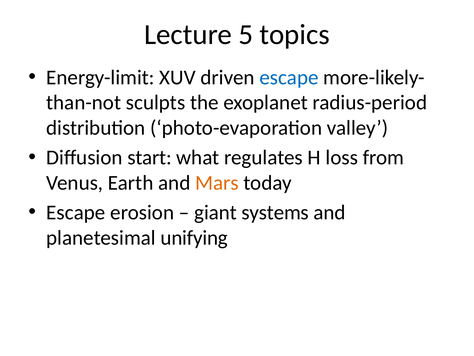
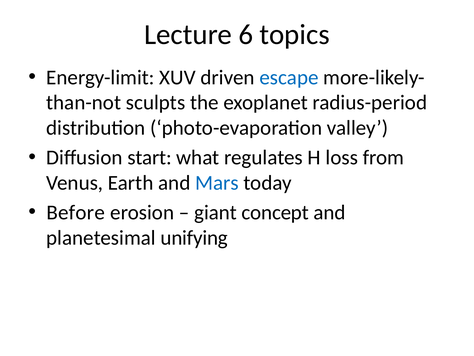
5: 5 -> 6
Mars colour: orange -> blue
Escape at (76, 212): Escape -> Before
systems: systems -> concept
